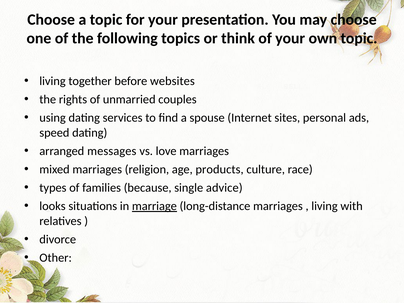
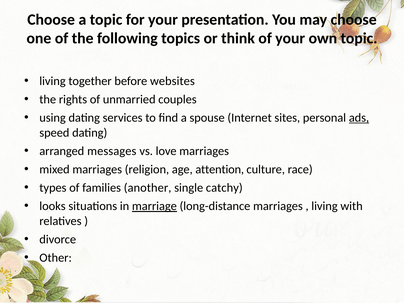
ads underline: none -> present
products: products -> attention
because: because -> another
advice: advice -> catchy
